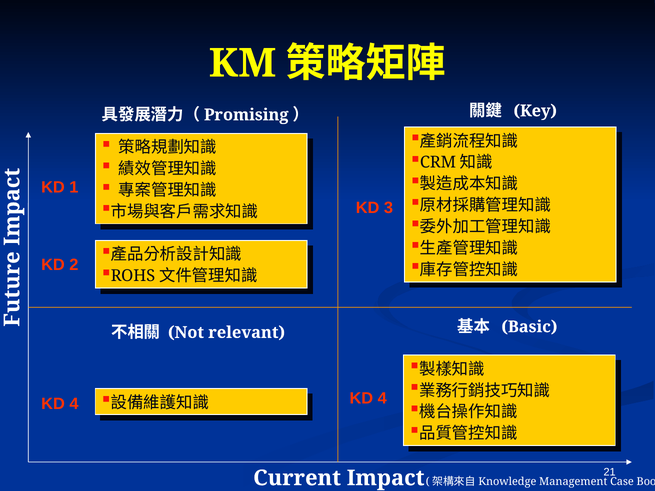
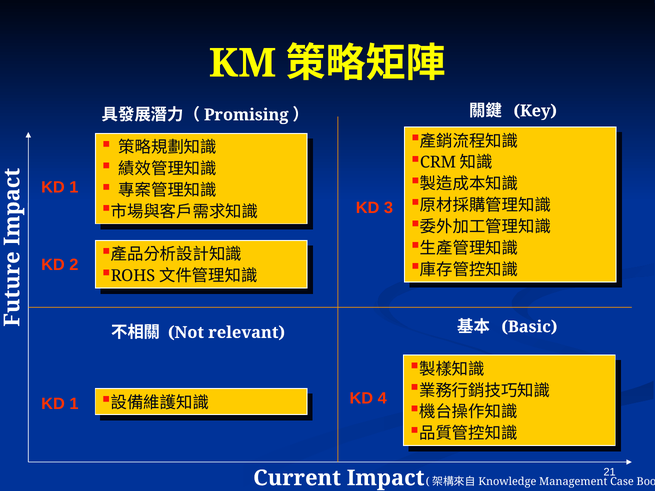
4 at (74, 404): 4 -> 1
